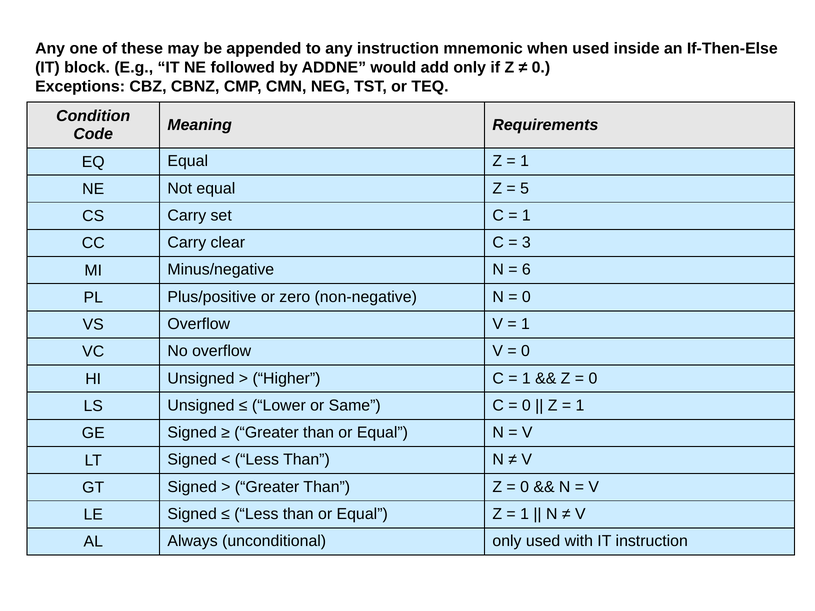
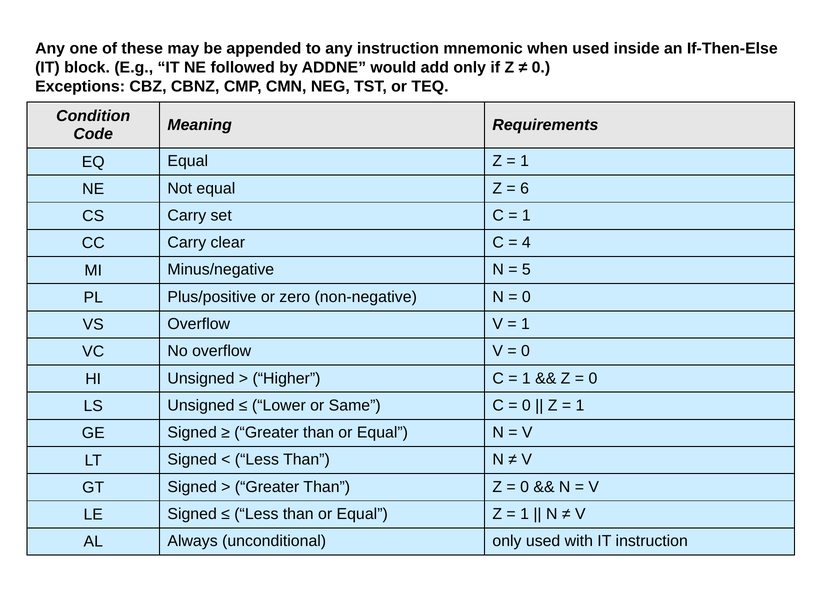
5: 5 -> 6
3: 3 -> 4
6: 6 -> 5
